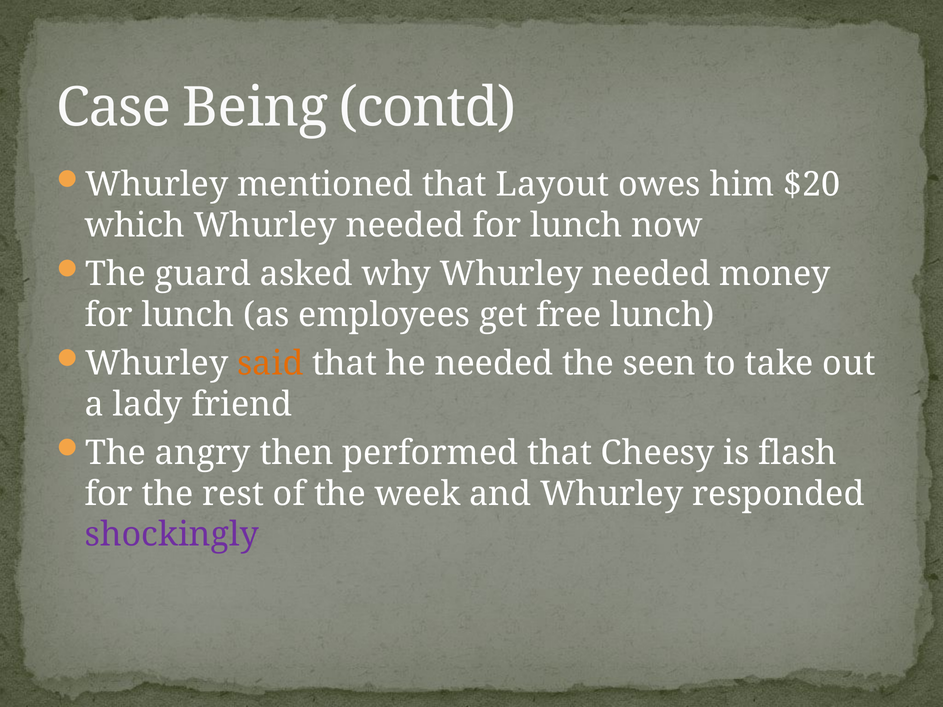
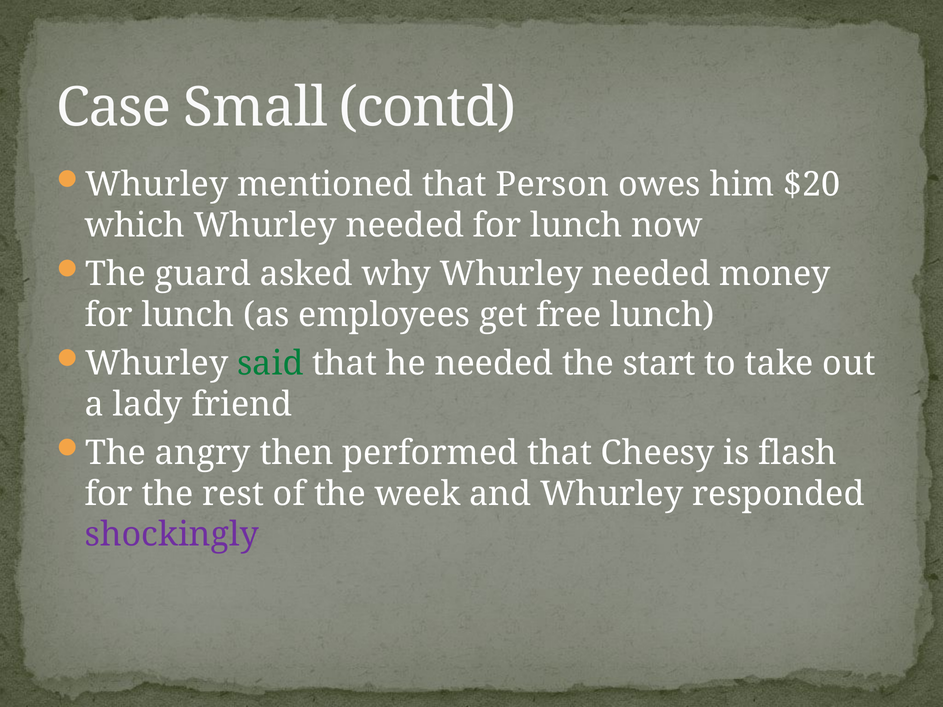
Being: Being -> Small
Layout: Layout -> Person
said colour: orange -> green
seen: seen -> start
